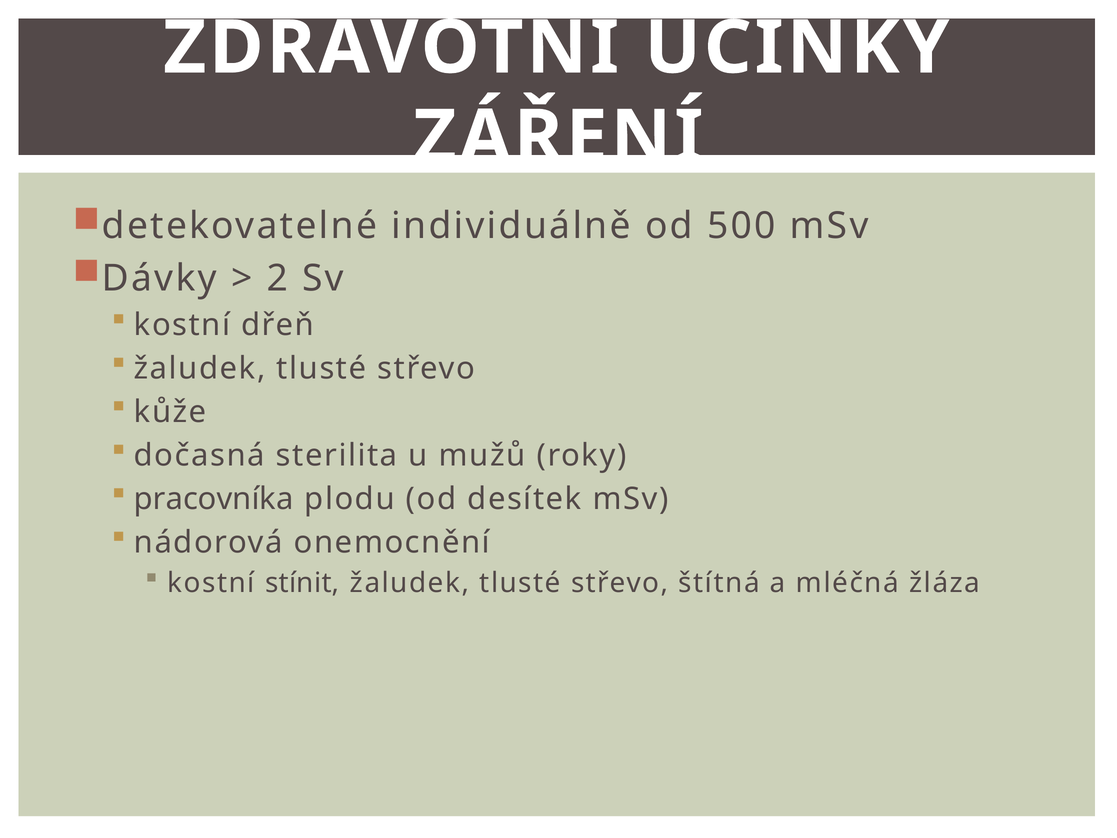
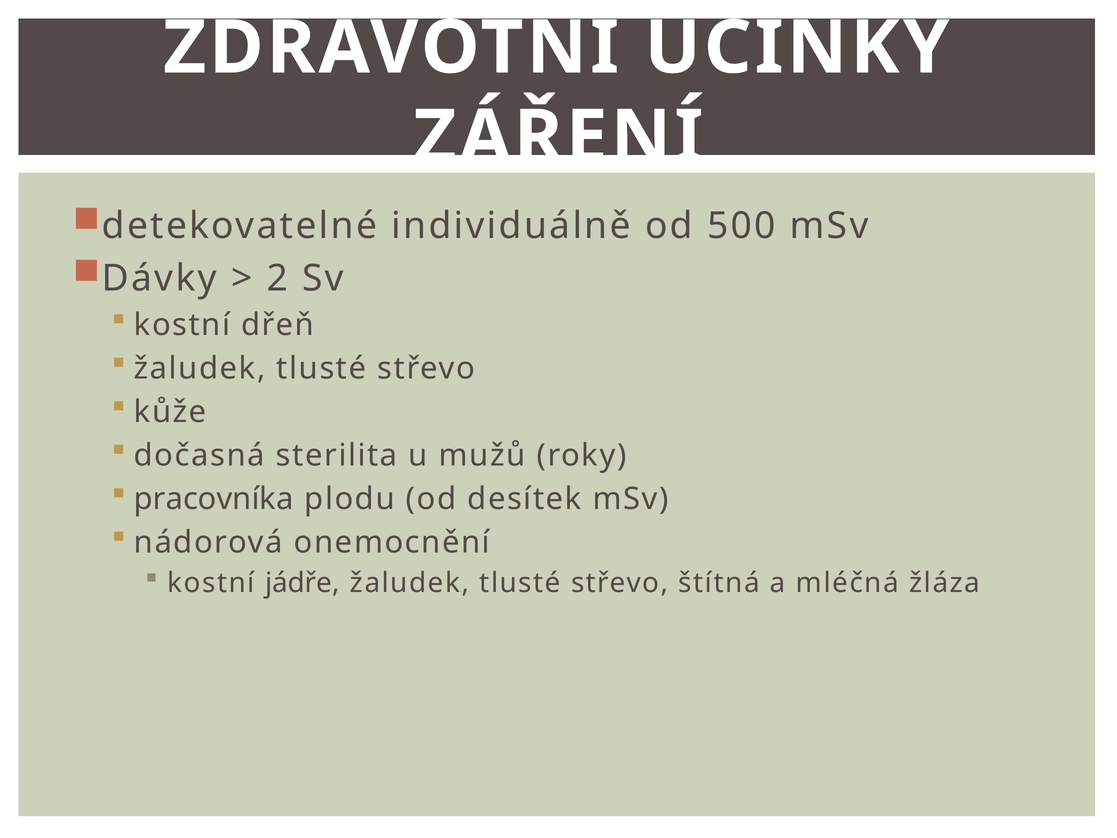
stínit: stínit -> jádře
